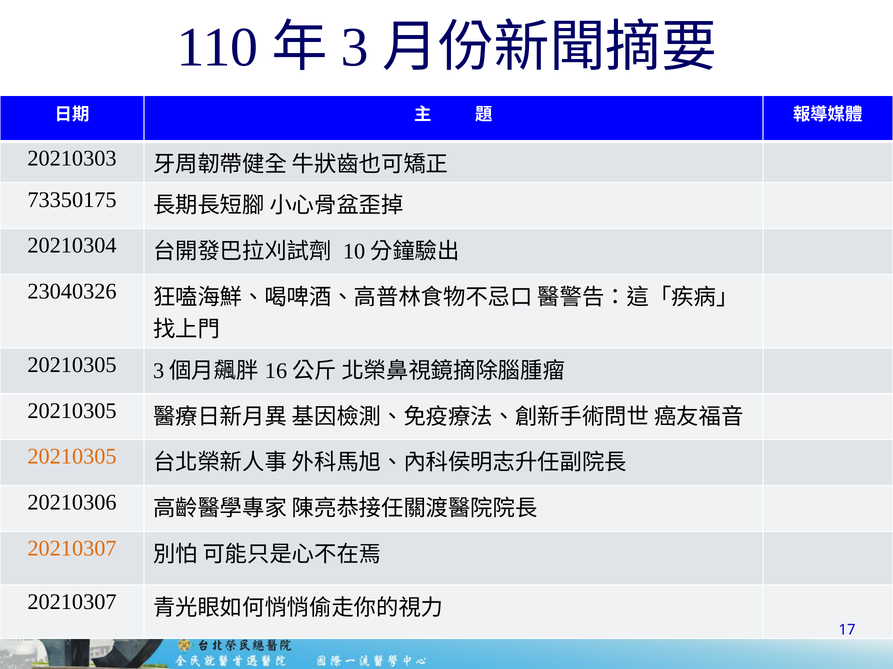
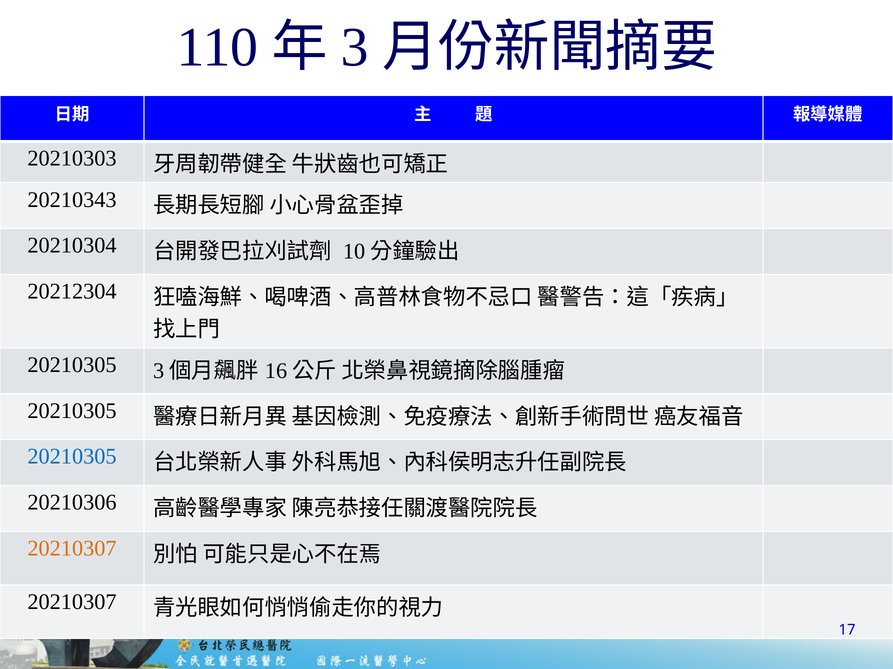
73350175: 73350175 -> 20210343
23040326: 23040326 -> 20212304
20210305 at (72, 457) colour: orange -> blue
